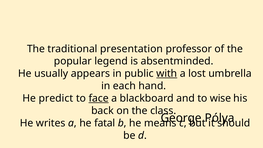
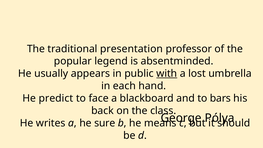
face underline: present -> none
wise: wise -> bars
fatal: fatal -> sure
